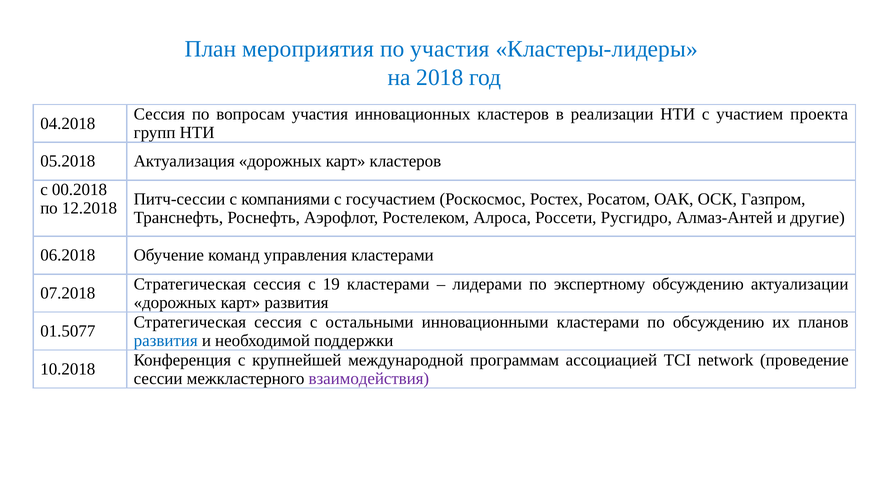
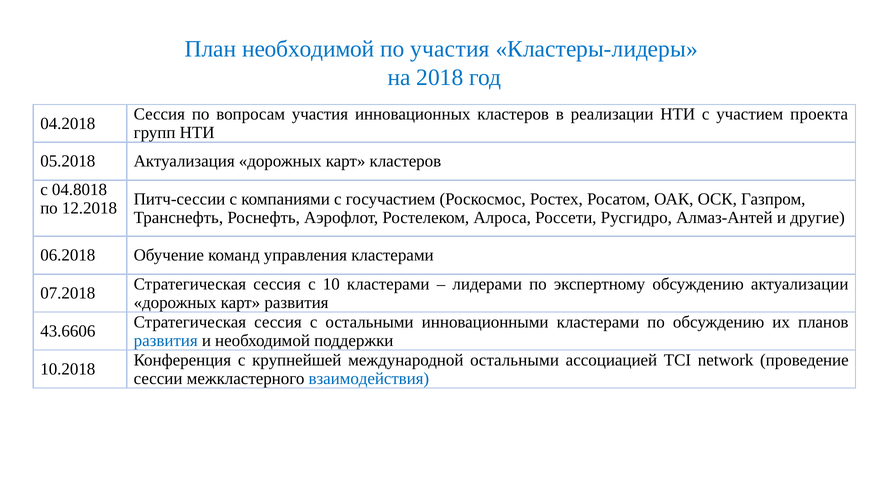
План мероприятия: мероприятия -> необходимой
00.2018: 00.2018 -> 04.8018
19: 19 -> 10
01.5077: 01.5077 -> 43.6606
международной программам: программам -> остальными
взаимодействия colour: purple -> blue
